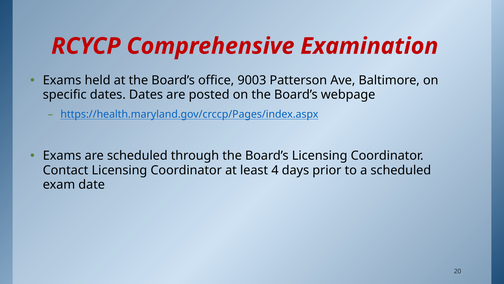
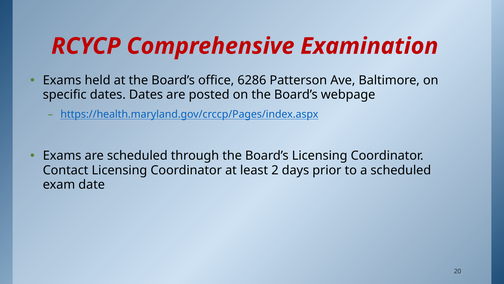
9003: 9003 -> 6286
4: 4 -> 2
